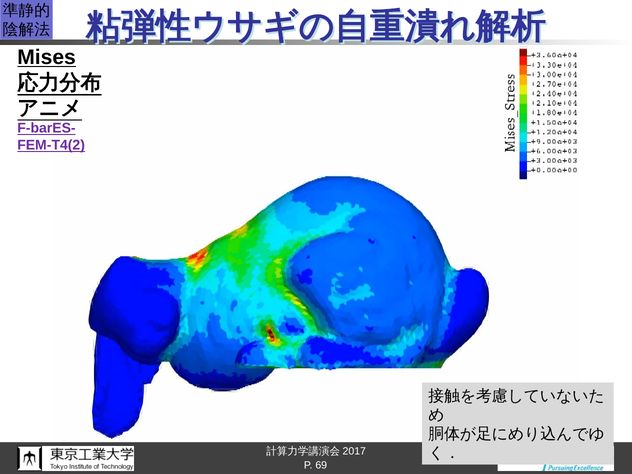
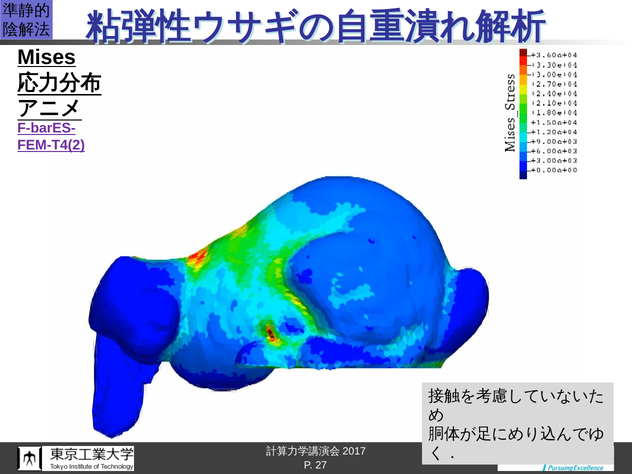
69: 69 -> 27
